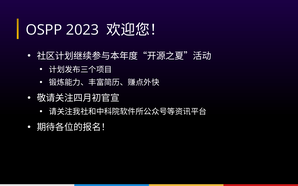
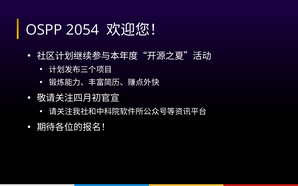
2023: 2023 -> 2054
